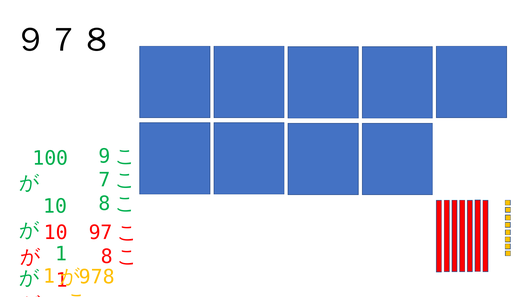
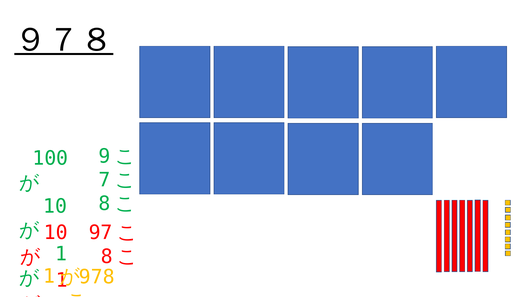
９７８ underline: none -> present
